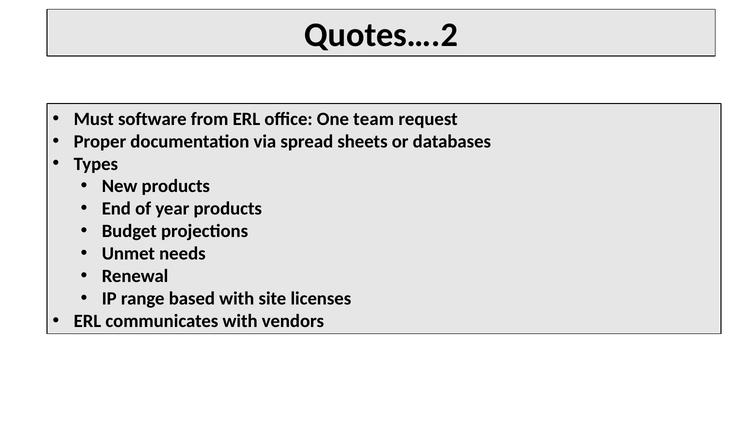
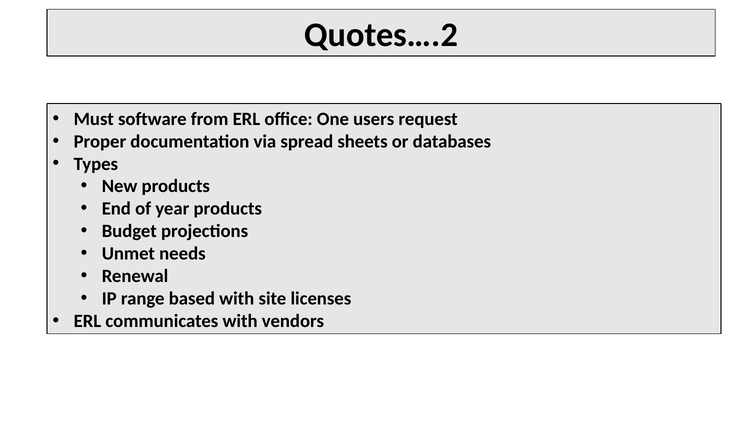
team: team -> users
